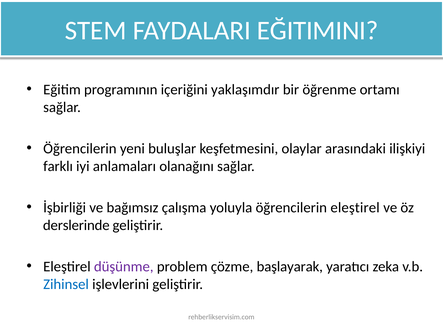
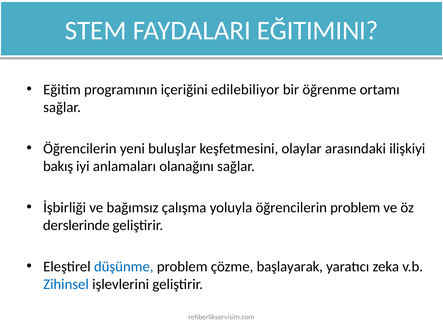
yaklaşımdır: yaklaşımdır -> edilebiliyor
farklı: farklı -> bakış
öğrencilerin eleştirel: eleştirel -> problem
düşünme colour: purple -> blue
